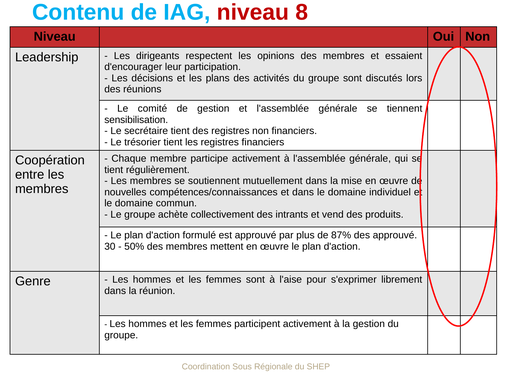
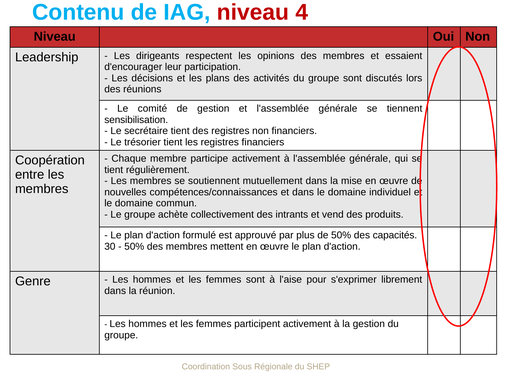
8: 8 -> 4
de 87%: 87% -> 50%
des approuvé: approuvé -> capacités
